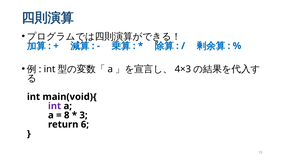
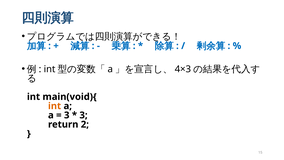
int at (55, 106) colour: purple -> orange
8 at (67, 115): 8 -> 3
6: 6 -> 2
